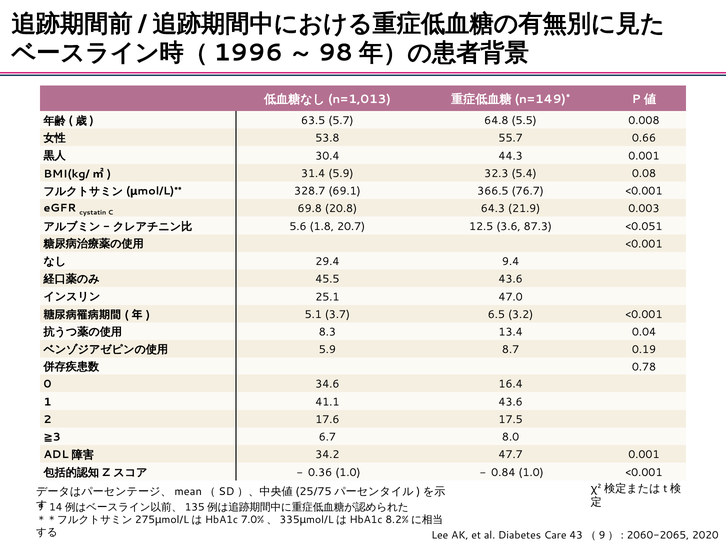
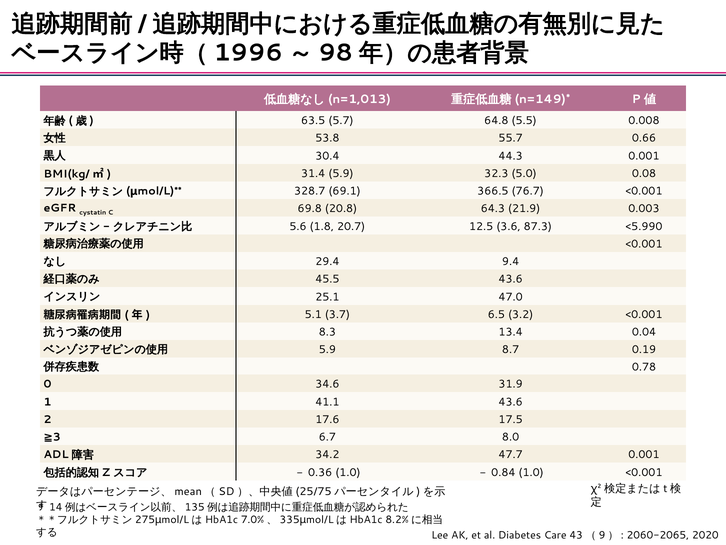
5.4: 5.4 -> 5.0
<0.051: <0.051 -> <5.990
16.4: 16.4 -> 31.9
